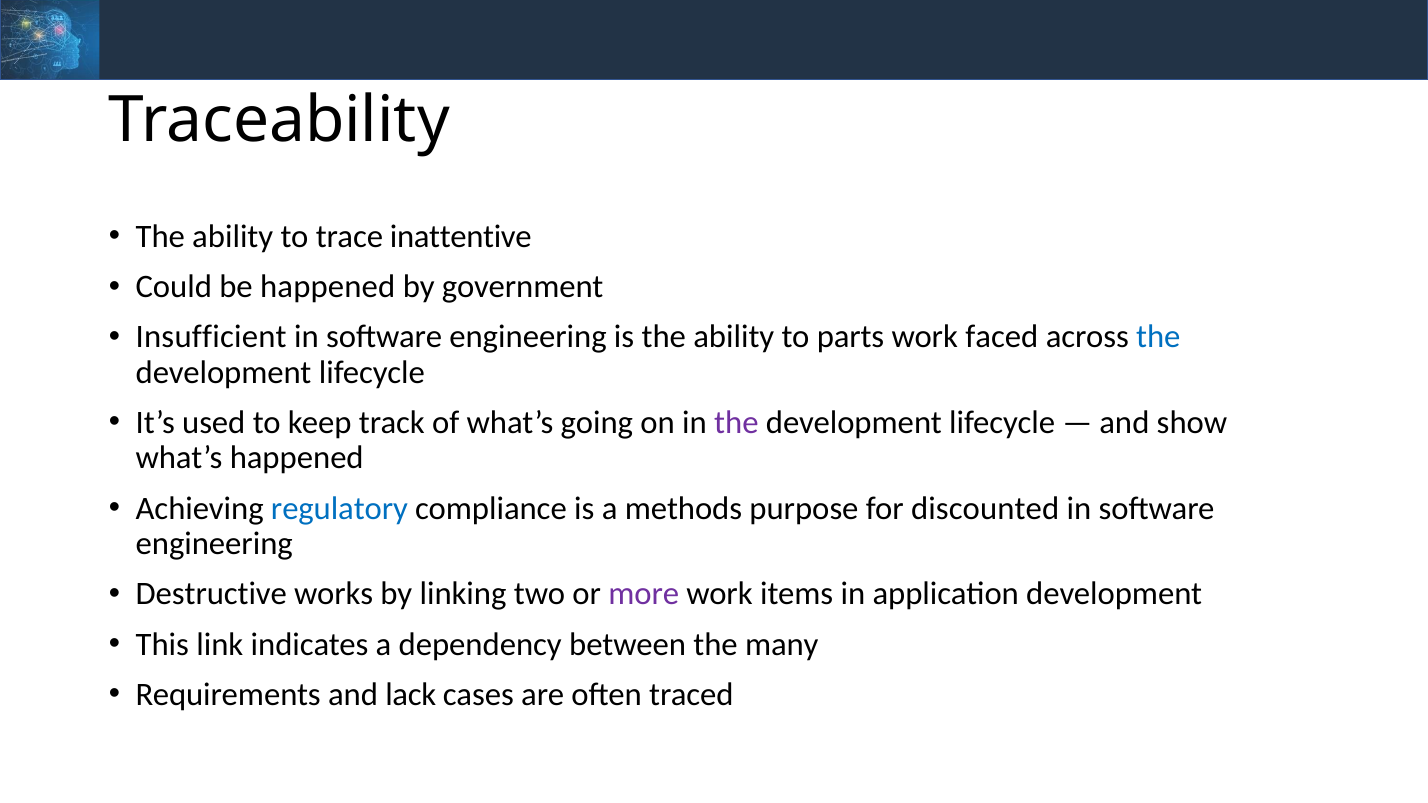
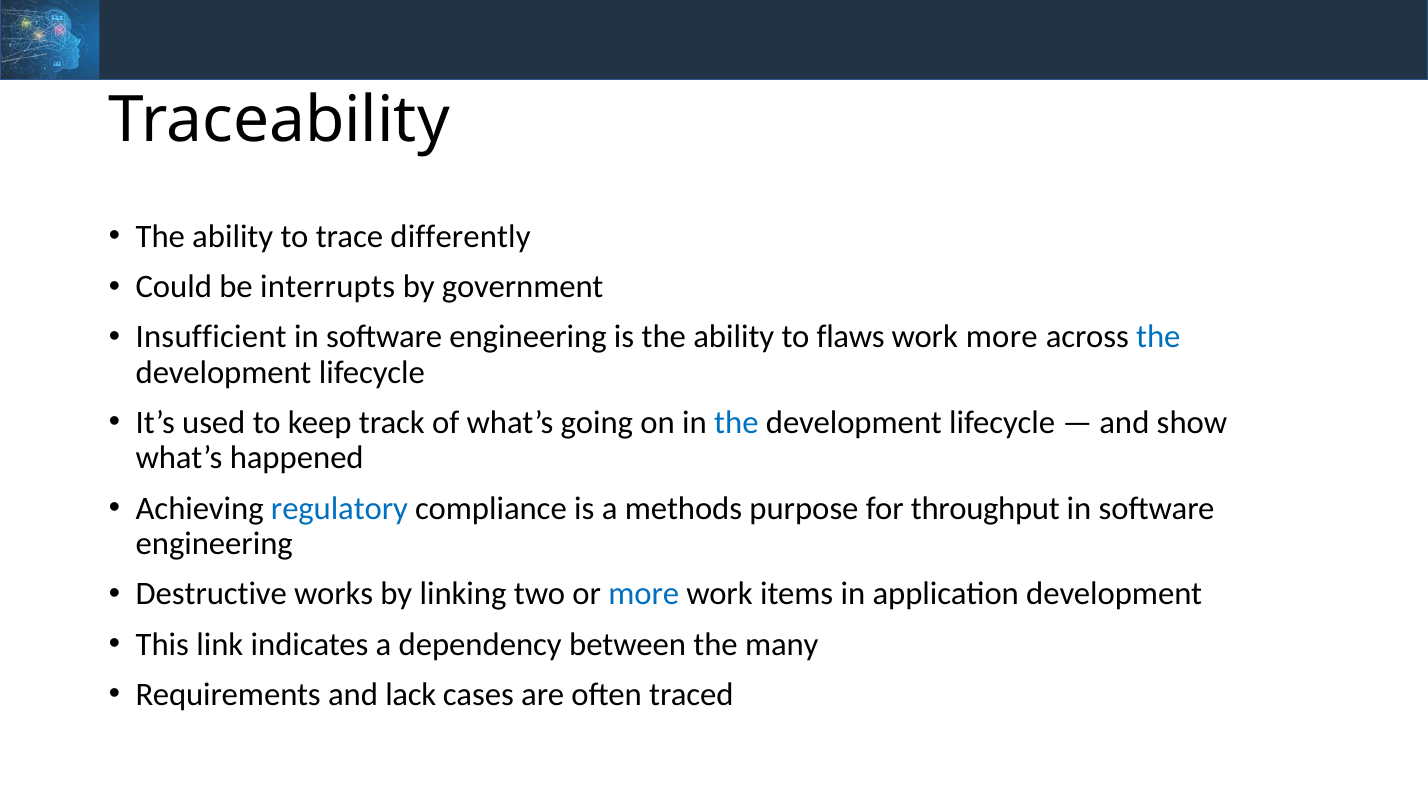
inattentive: inattentive -> differently
be happened: happened -> interrupts
parts: parts -> flaws
work faced: faced -> more
the at (736, 423) colour: purple -> blue
discounted: discounted -> throughput
more at (644, 594) colour: purple -> blue
